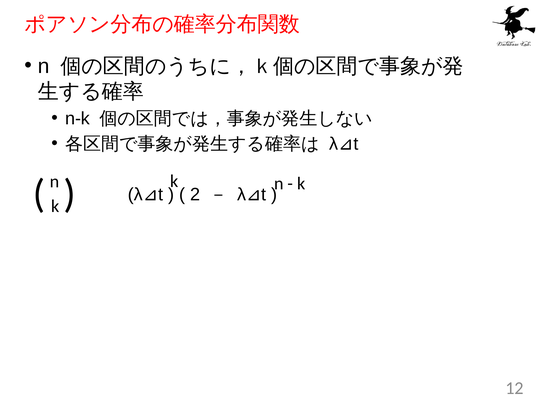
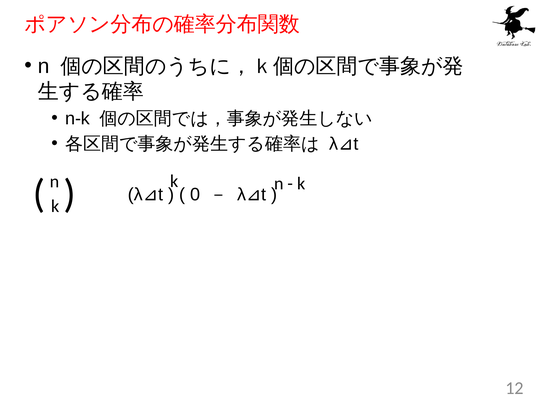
2: 2 -> 0
